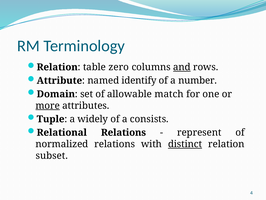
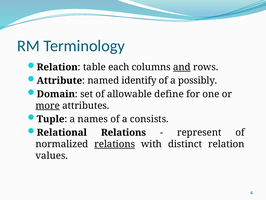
zero: zero -> each
number: number -> possibly
match: match -> define
widely: widely -> names
relations at (115, 144) underline: none -> present
distinct underline: present -> none
subset: subset -> values
